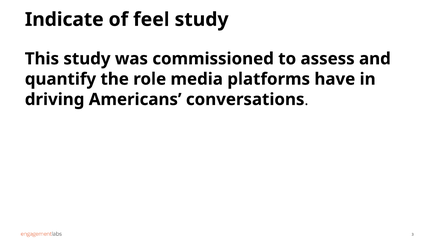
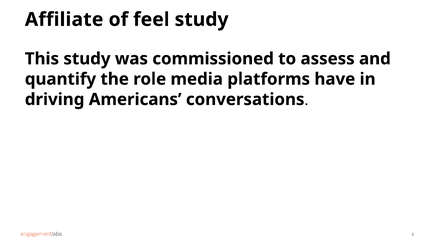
Indicate: Indicate -> Affiliate
